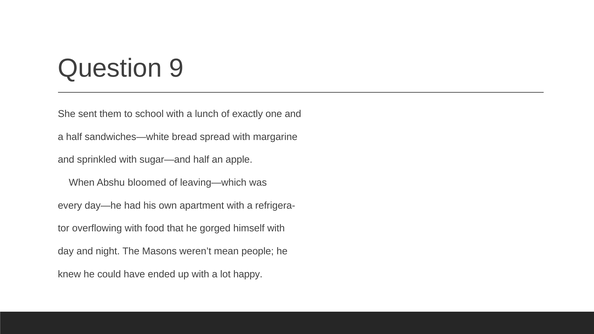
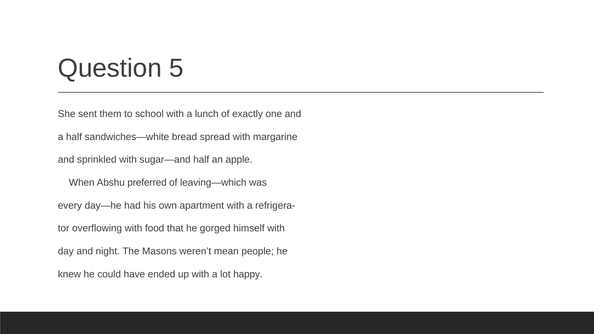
9: 9 -> 5
bloomed: bloomed -> preferred
